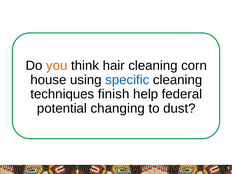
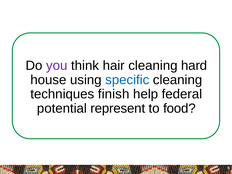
you colour: orange -> purple
corn: corn -> hard
changing: changing -> represent
dust: dust -> food
